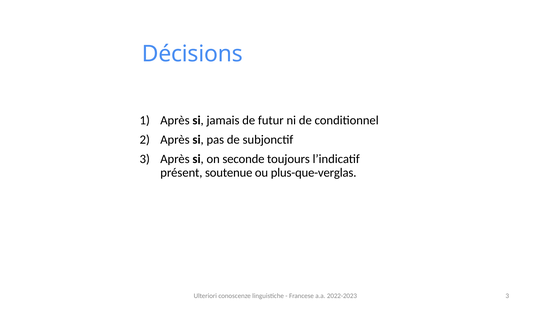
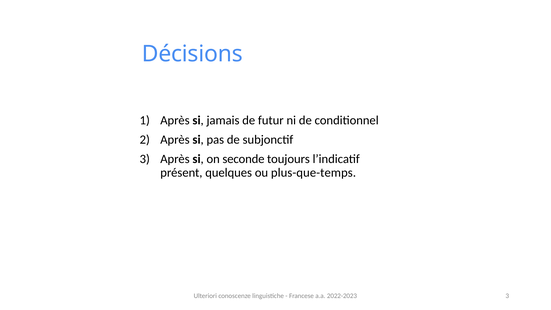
soutenue: soutenue -> quelques
plus-que-verglas: plus-que-verglas -> plus-que-temps
